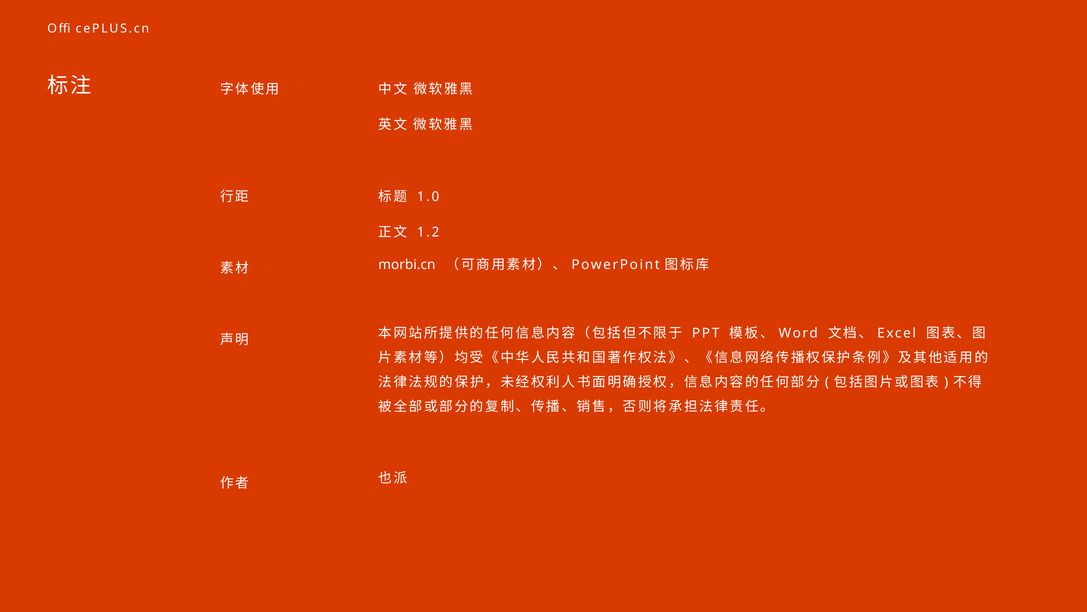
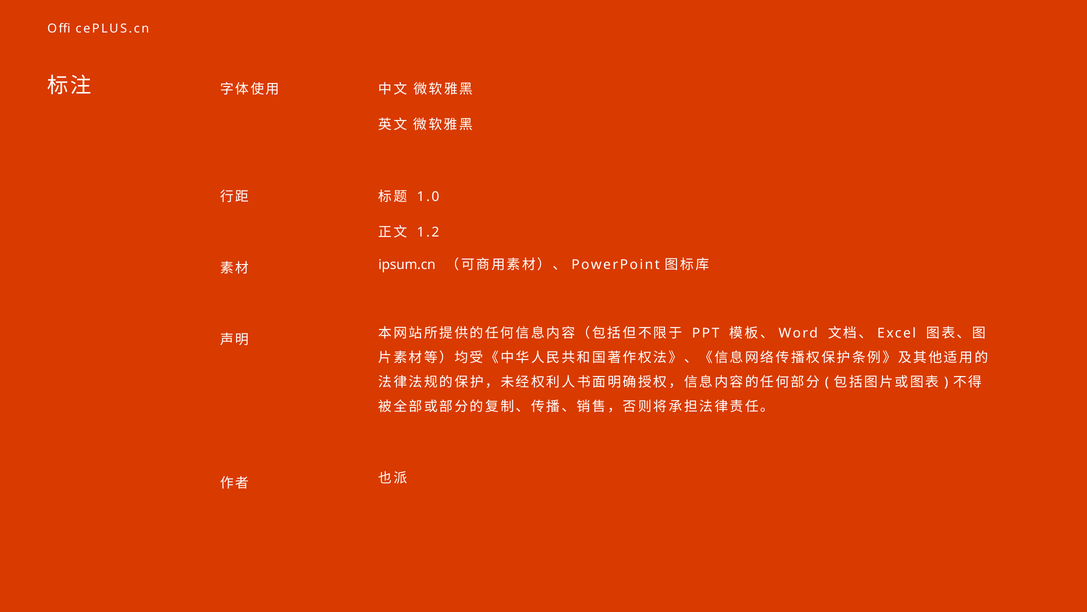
morbi.cn: morbi.cn -> ipsum.cn
